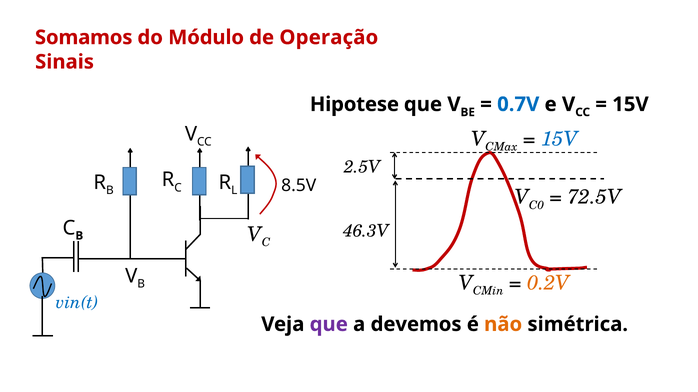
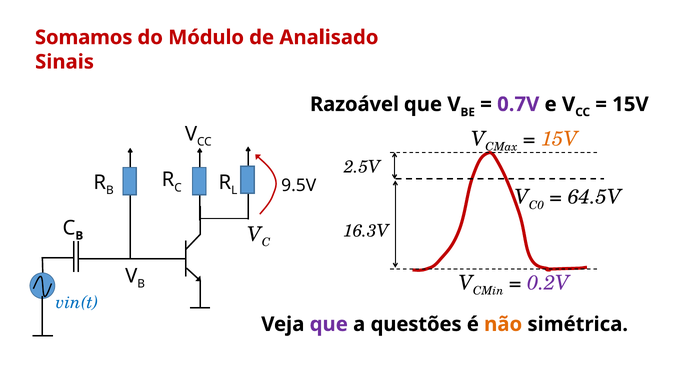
Operação: Operação -> Analisado
Hipotese: Hipotese -> Razoável
0.7V colour: blue -> purple
15V at (560, 139) colour: blue -> orange
8.5V: 8.5V -> 9.5V
72.5V: 72.5V -> 64.5V
46.3V: 46.3V -> 16.3V
0.2V colour: orange -> purple
devemos: devemos -> questões
